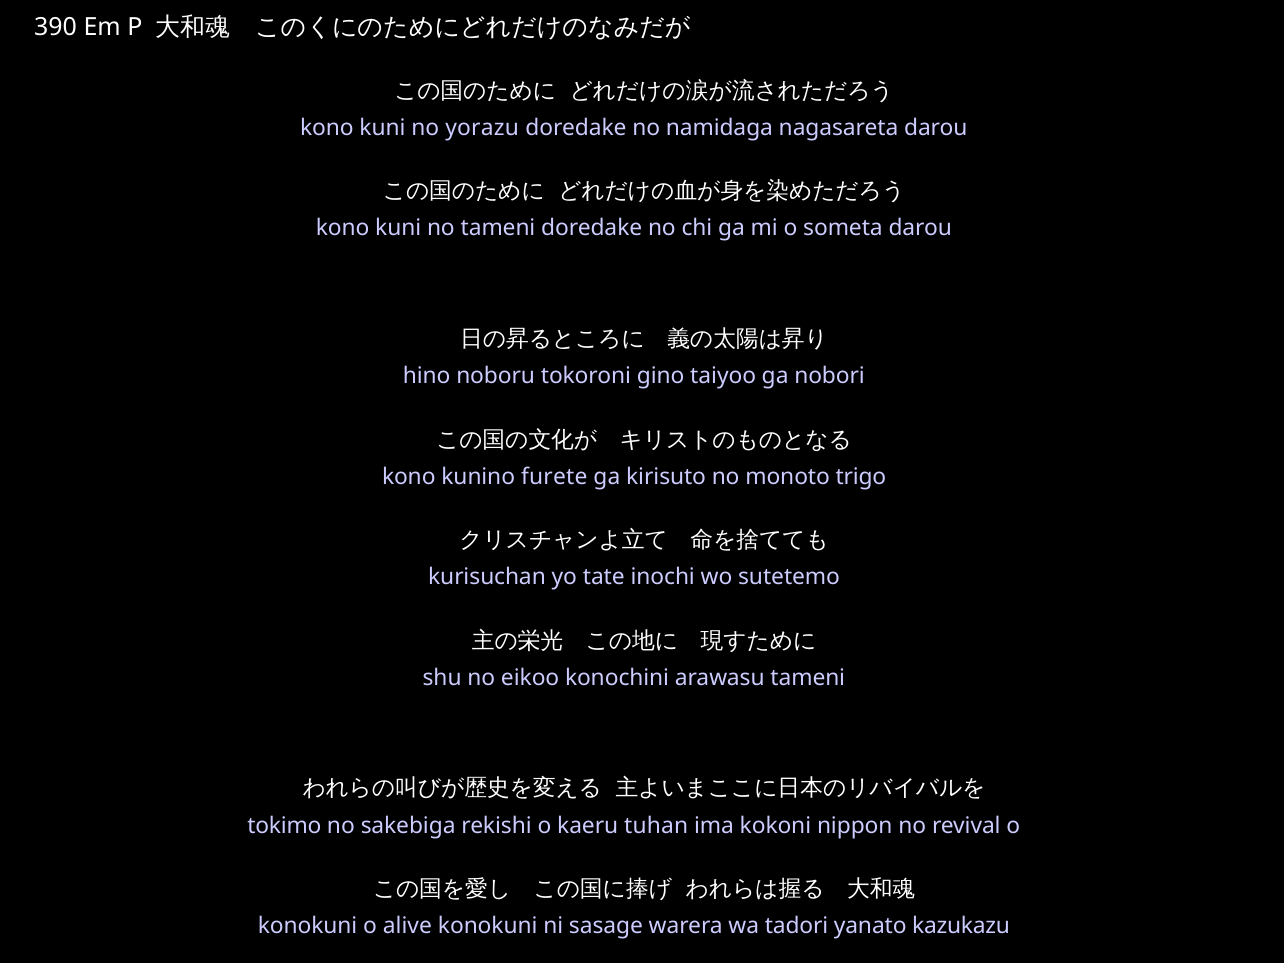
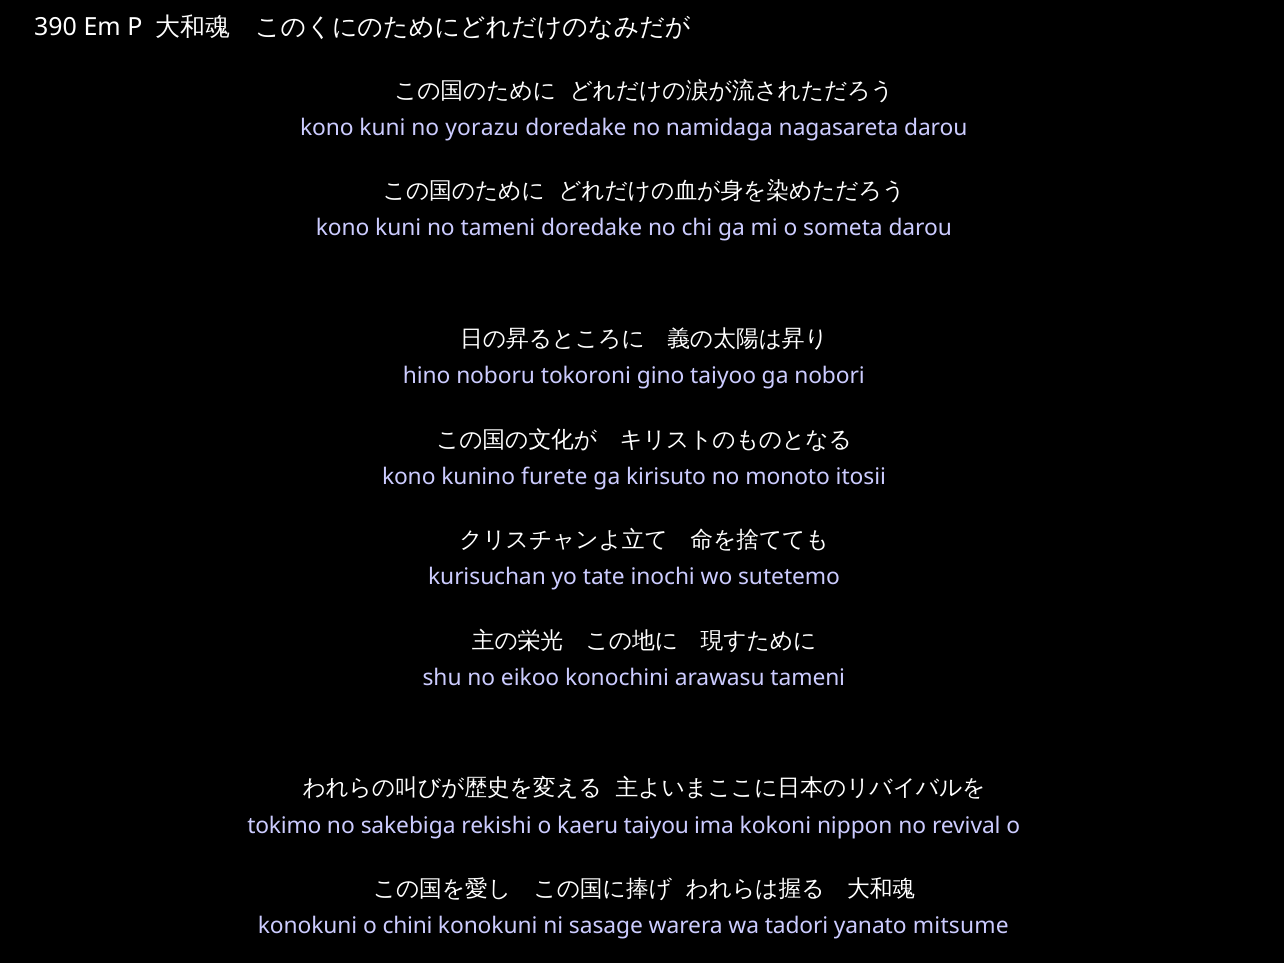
trigo: trigo -> itosii
tuhan: tuhan -> taiyou
alive: alive -> chini
kazukazu: kazukazu -> mitsume
